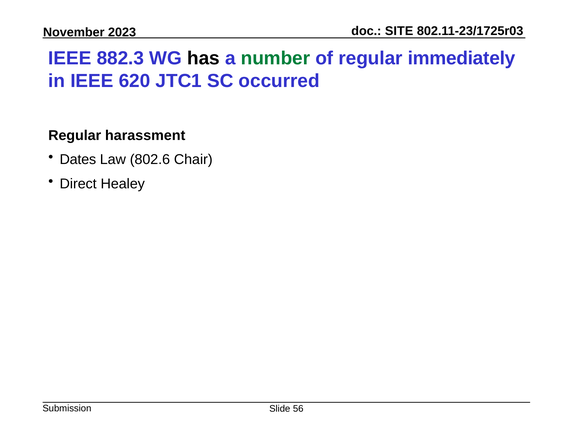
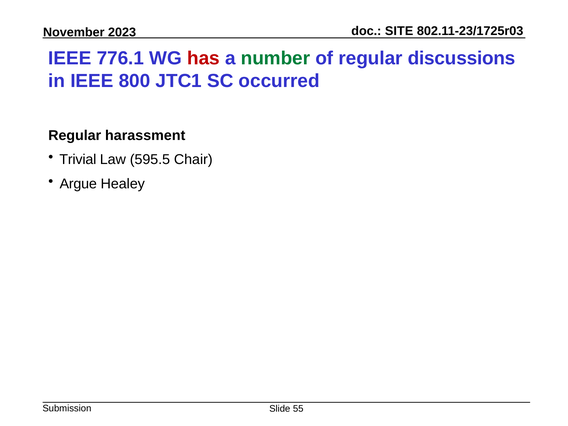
882.3: 882.3 -> 776.1
has colour: black -> red
immediately: immediately -> discussions
620: 620 -> 800
Dates: Dates -> Trivial
802.6: 802.6 -> 595.5
Direct: Direct -> Argue
56: 56 -> 55
